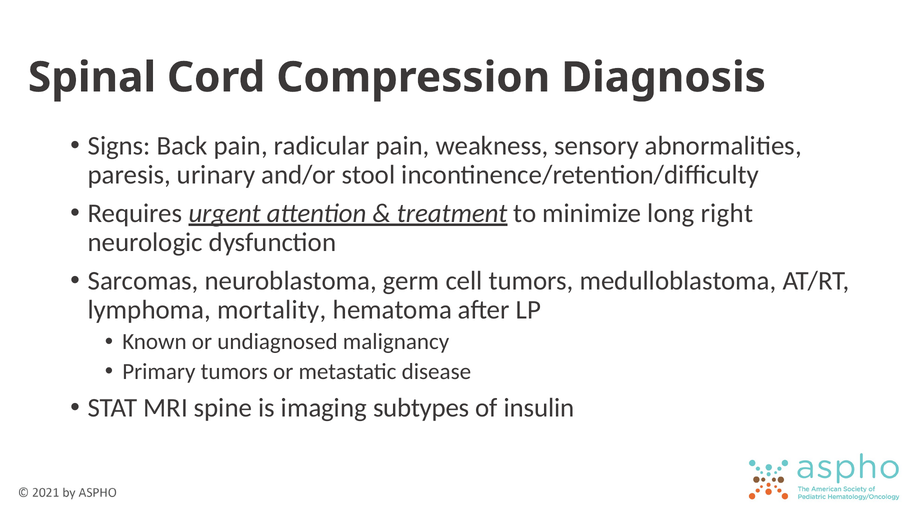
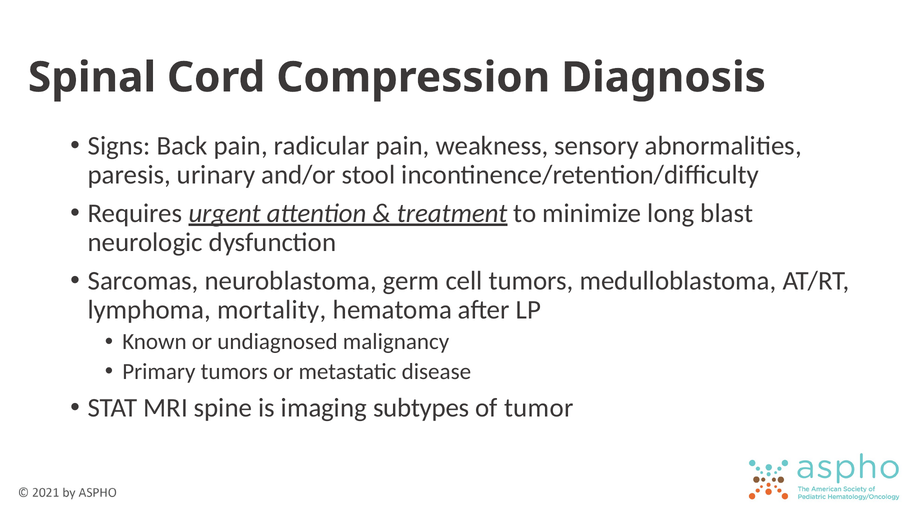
right: right -> blast
insulin: insulin -> tumor
